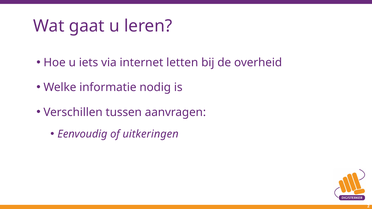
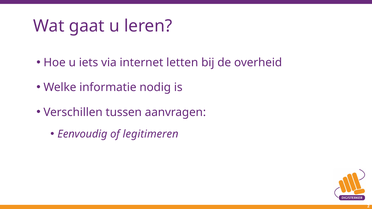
uitkeringen: uitkeringen -> legitimeren
